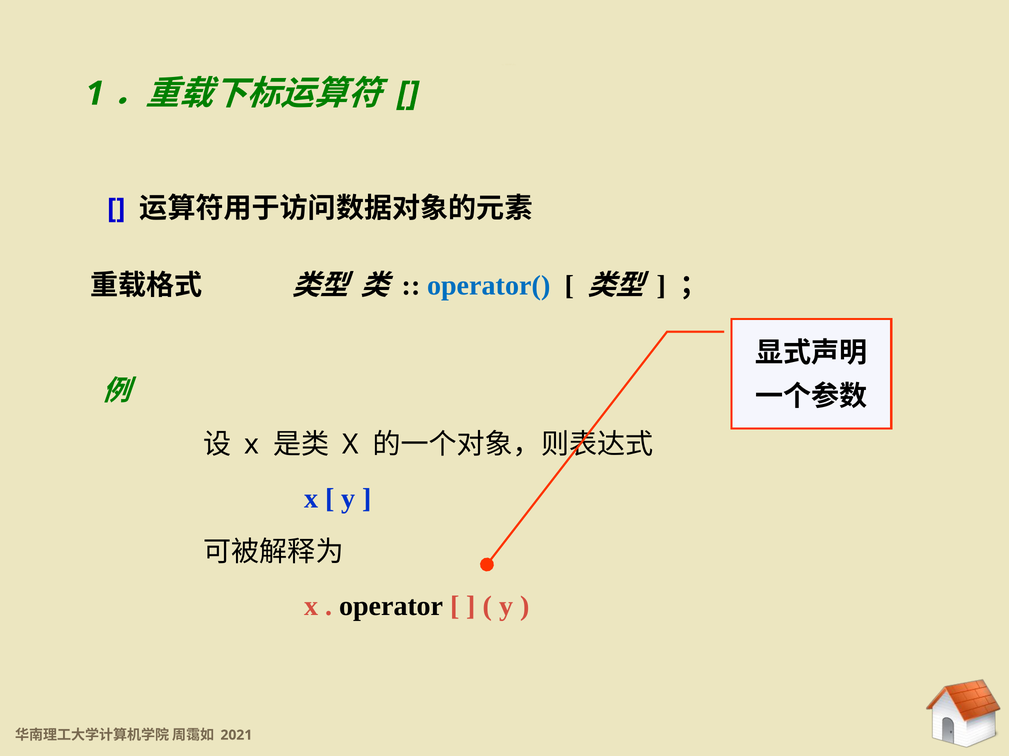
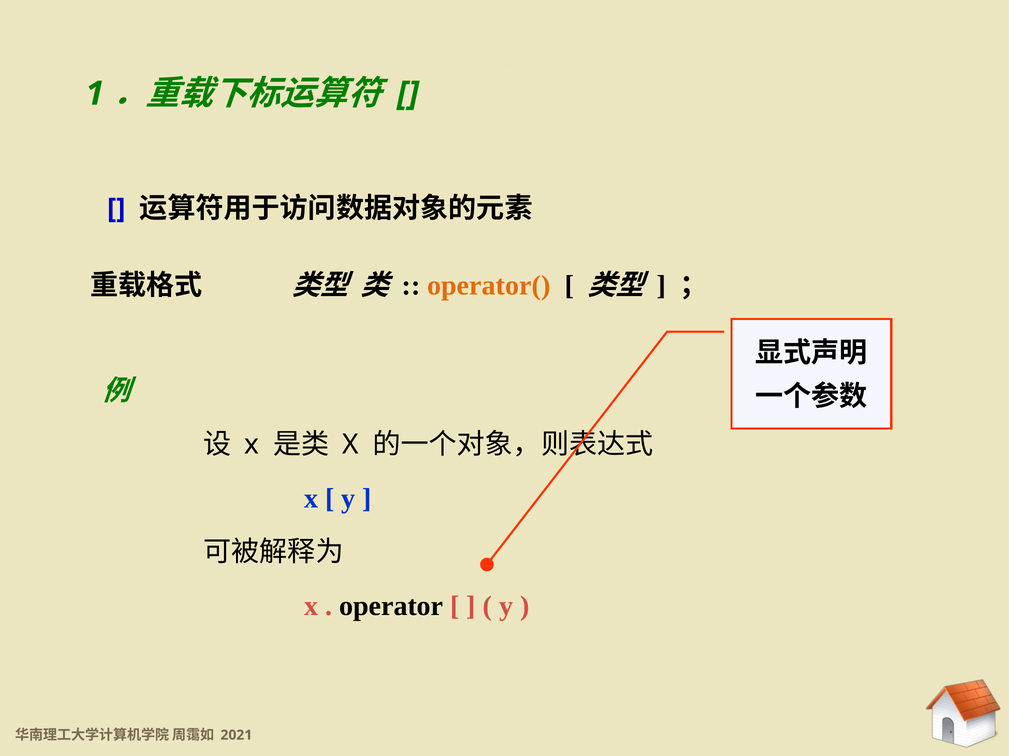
operator( colour: blue -> orange
